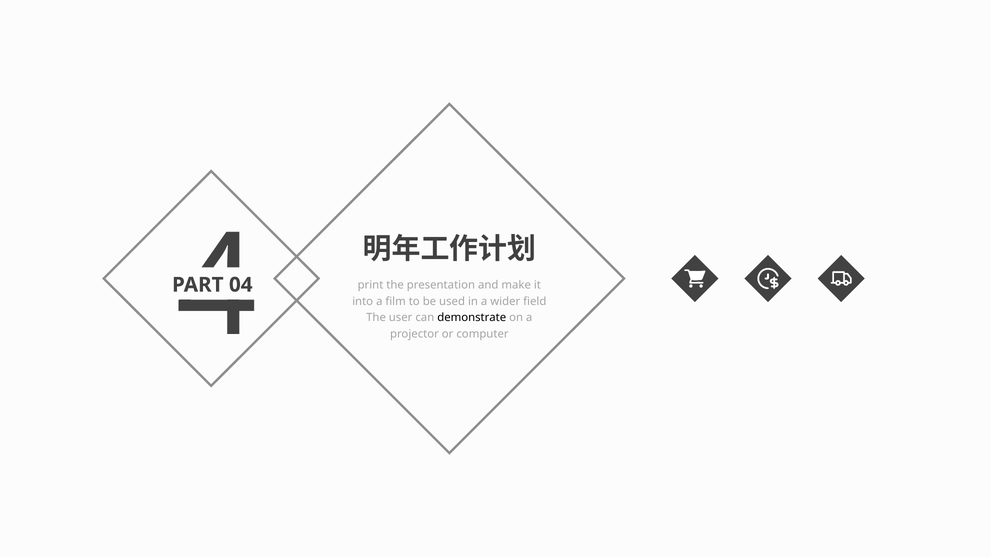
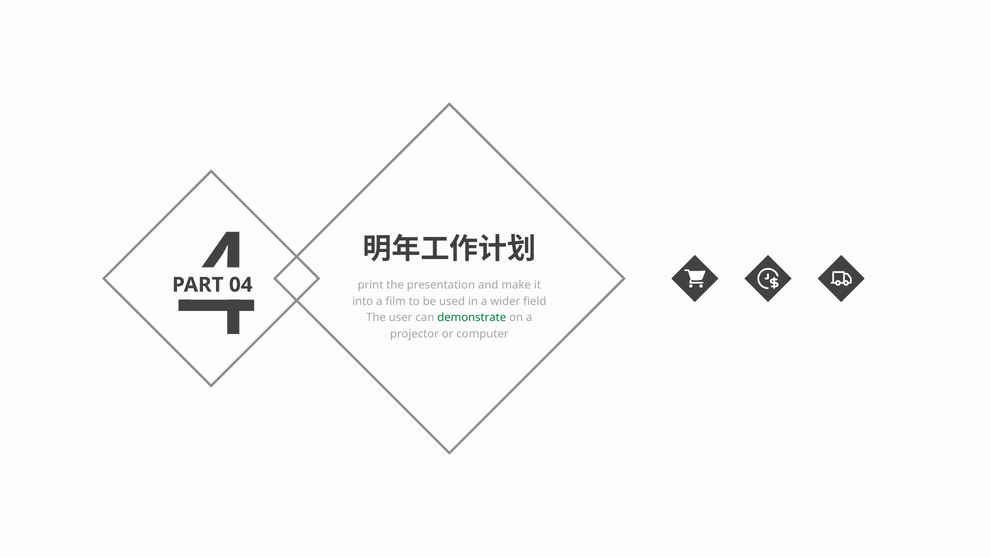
demonstrate colour: black -> green
